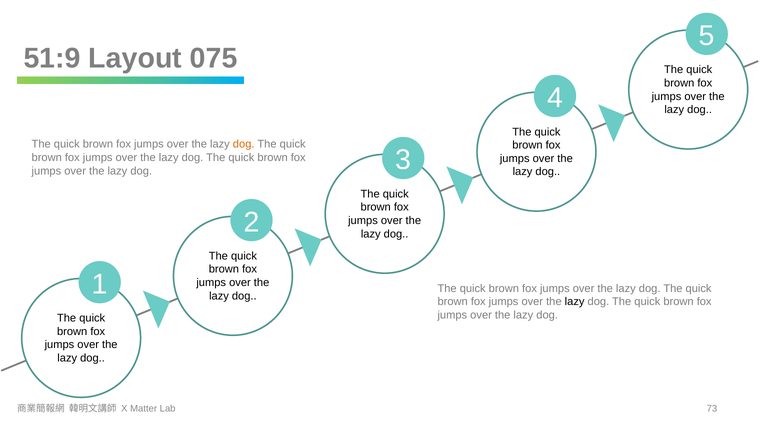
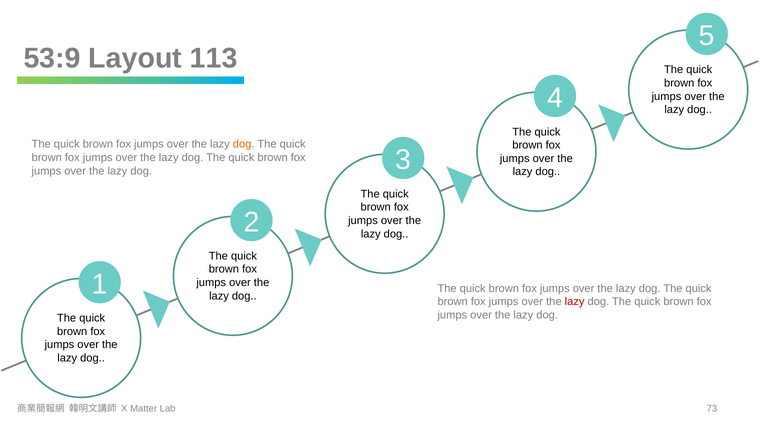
51:9: 51:9 -> 53:9
075: 075 -> 113
lazy at (575, 302) colour: black -> red
